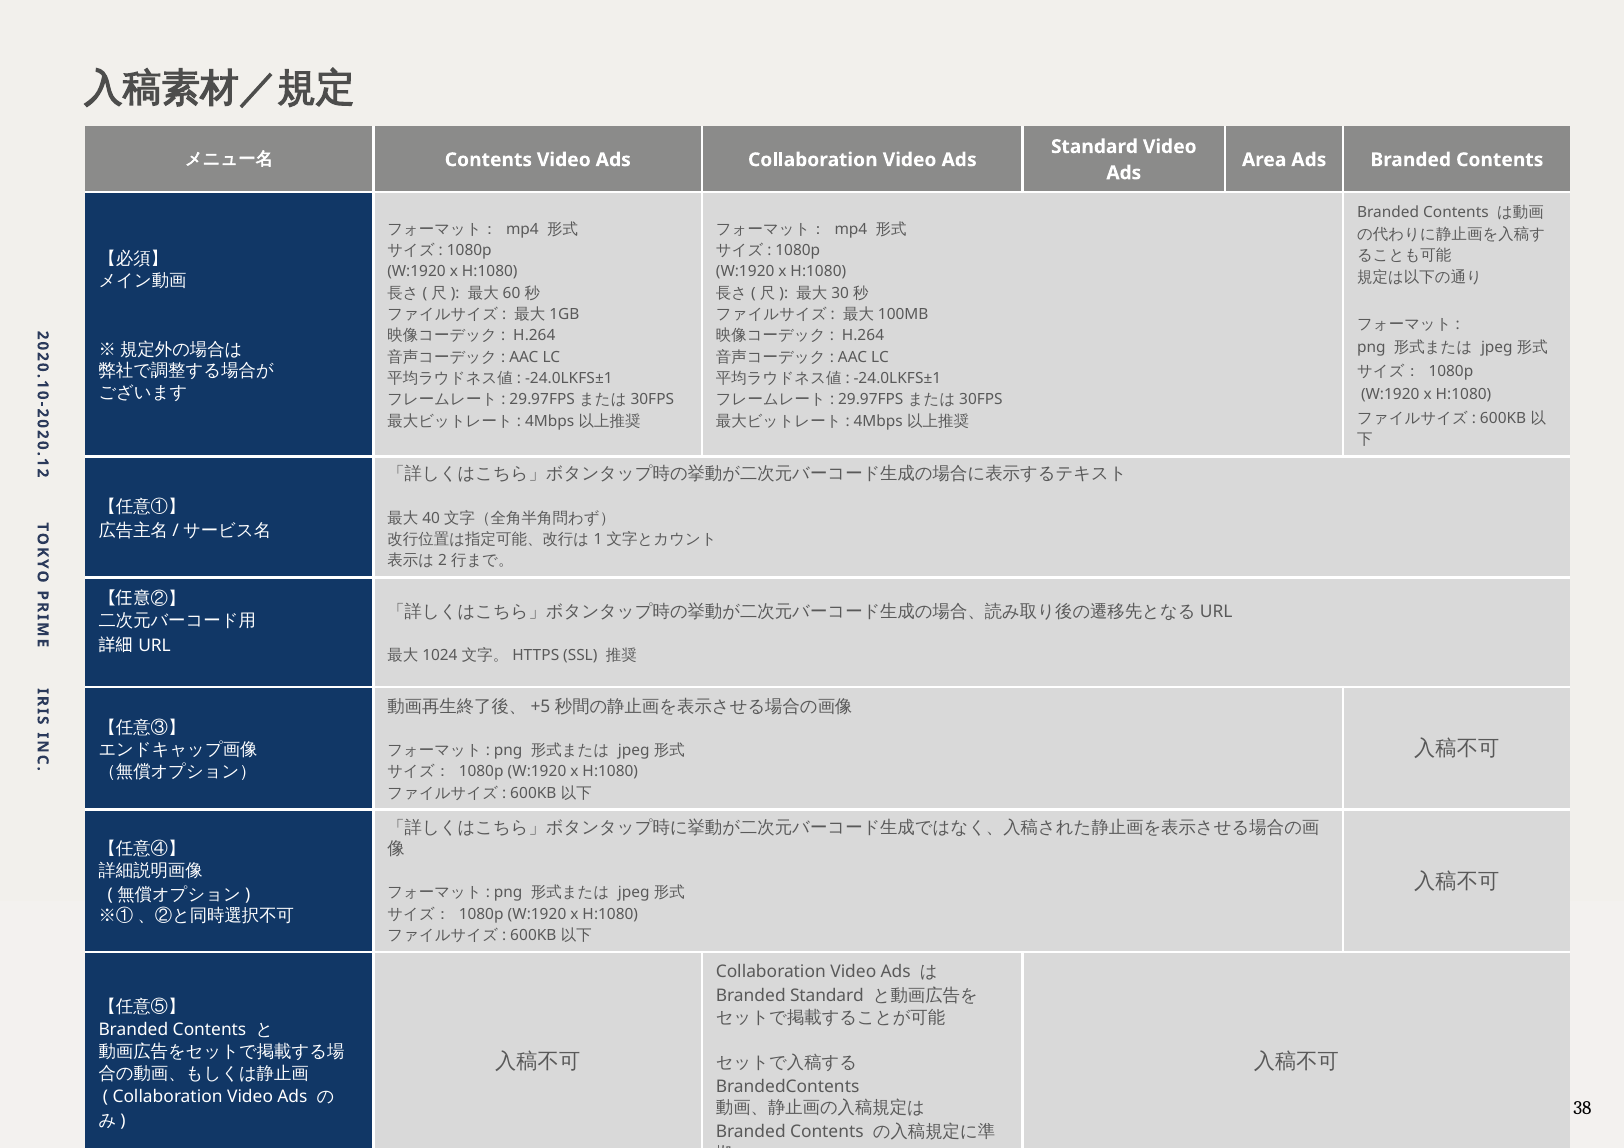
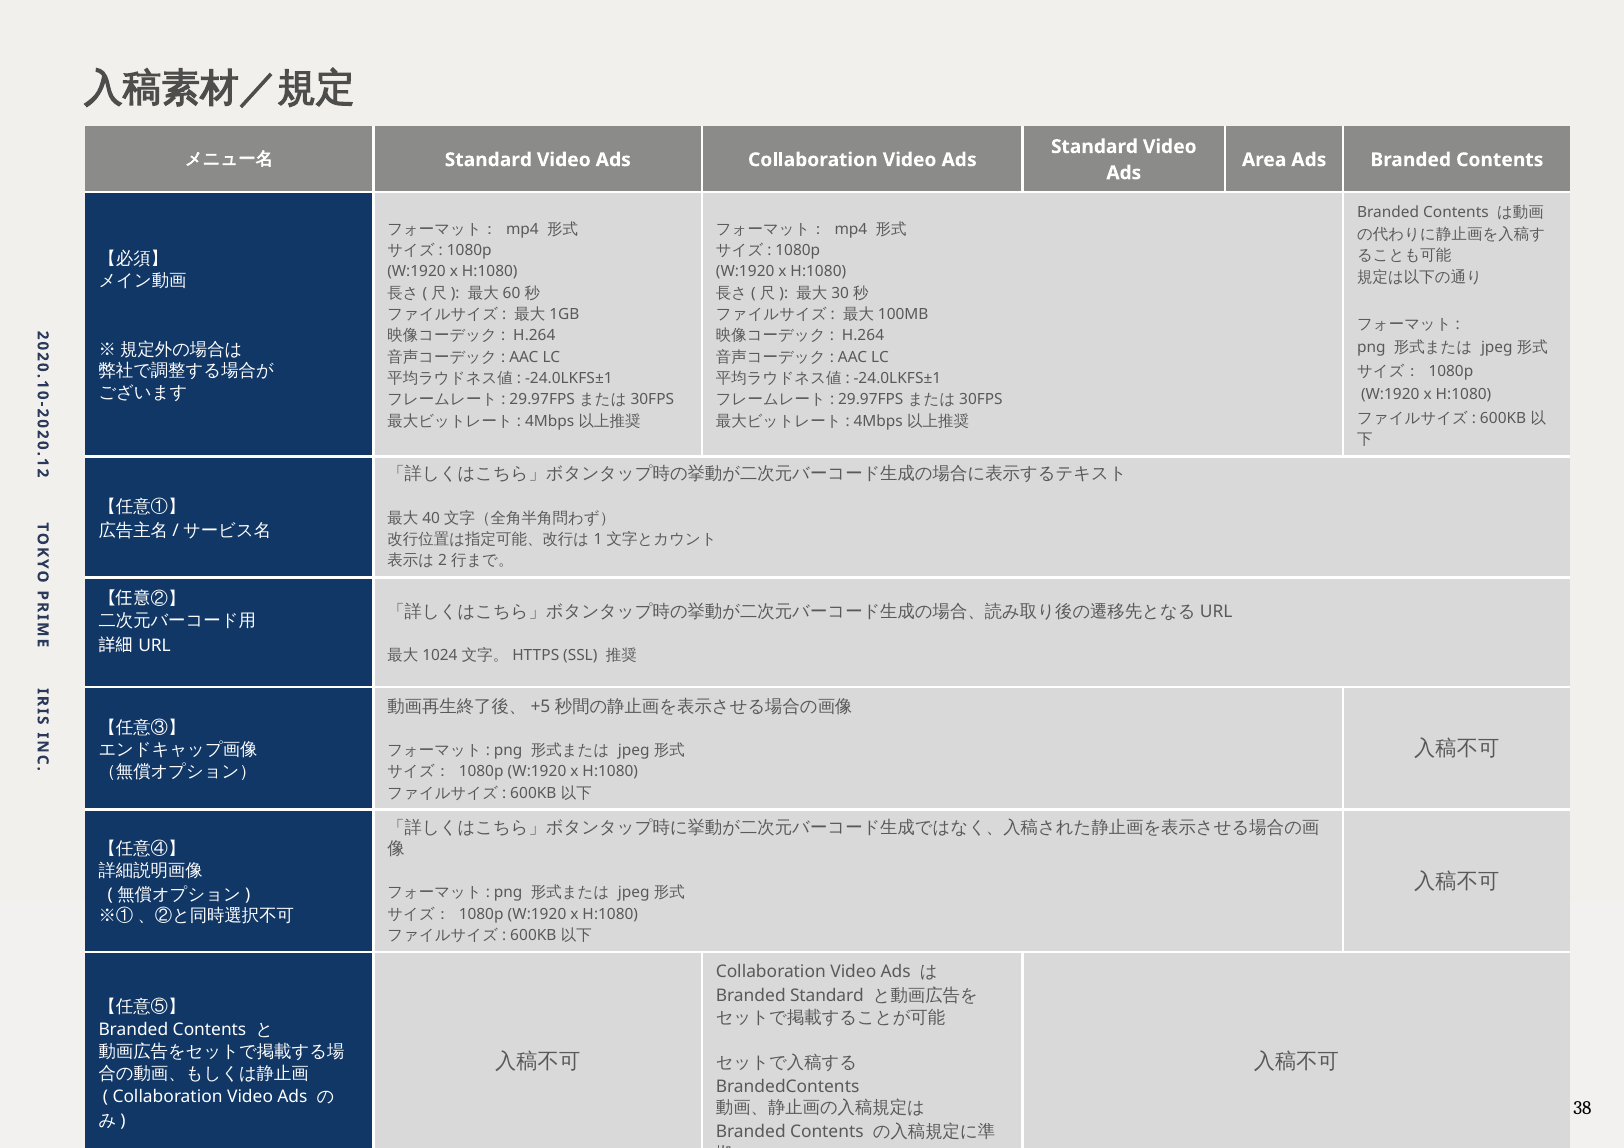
Contents at (488, 160): Contents -> Standard
